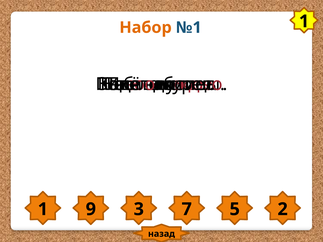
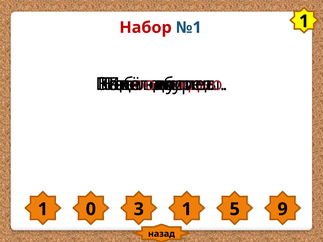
Набор colour: orange -> red
9: 9 -> 0
3 7: 7 -> 1
2: 2 -> 9
